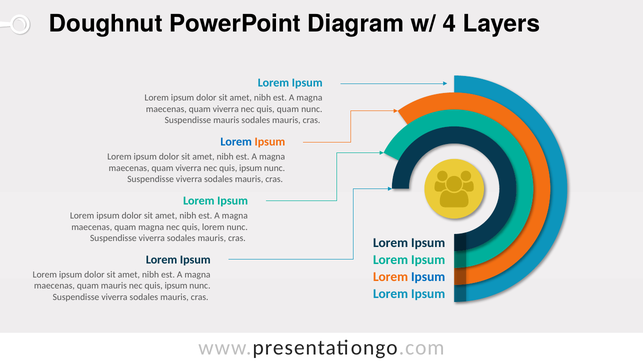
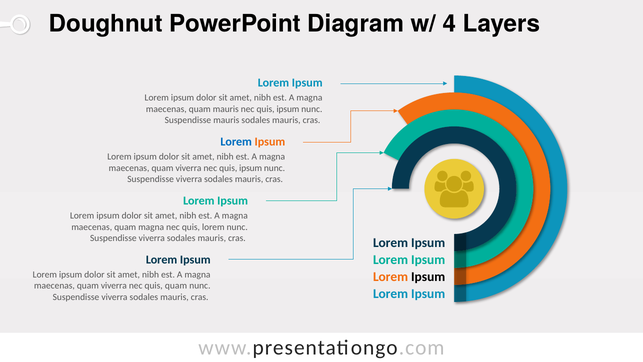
viverra at (226, 109): viverra -> mauris
quam at (288, 109): quam -> ipsum
Ipsum at (428, 276) colour: blue -> black
mauris at (114, 286): mauris -> viverra
ipsum at (176, 286): ipsum -> quam
